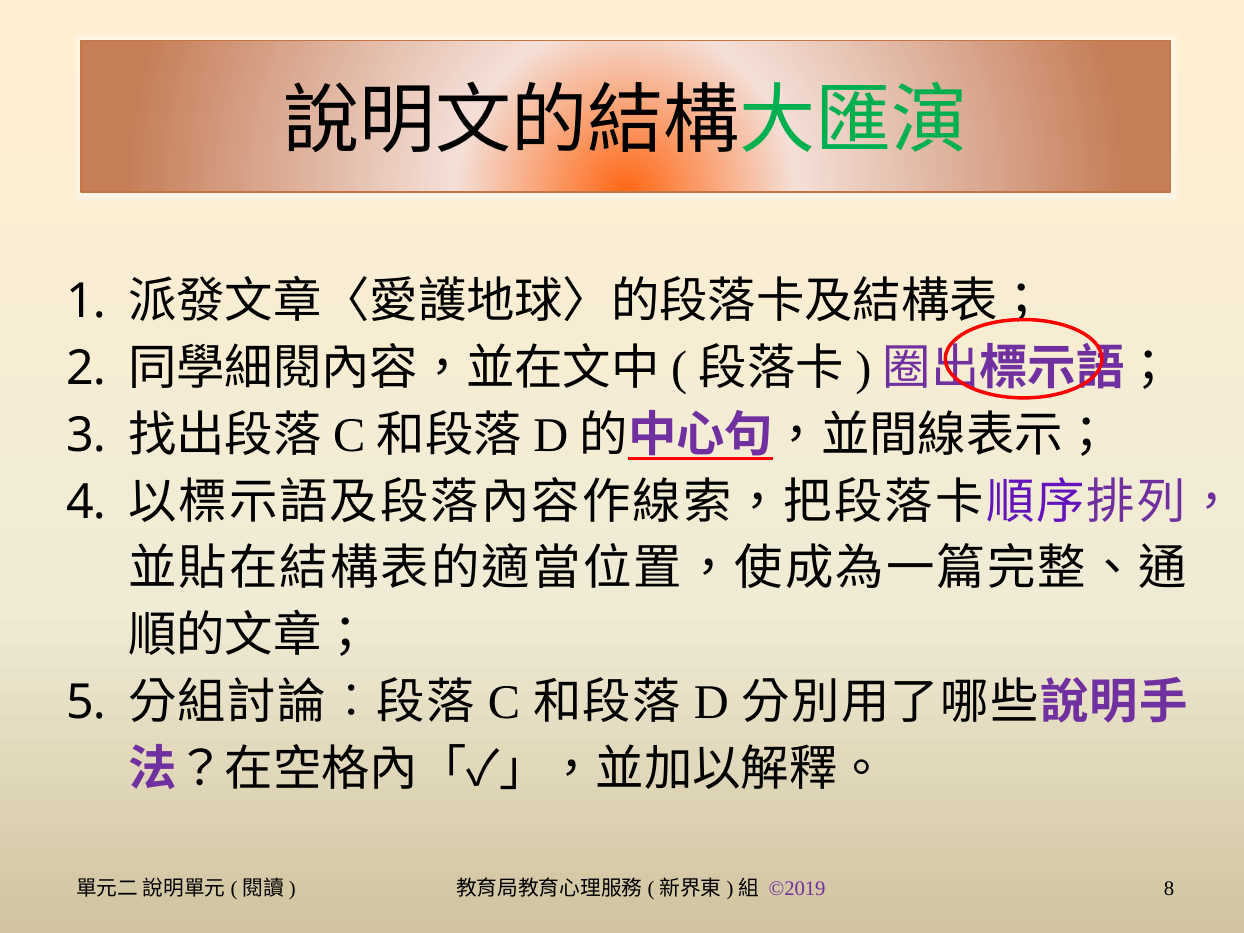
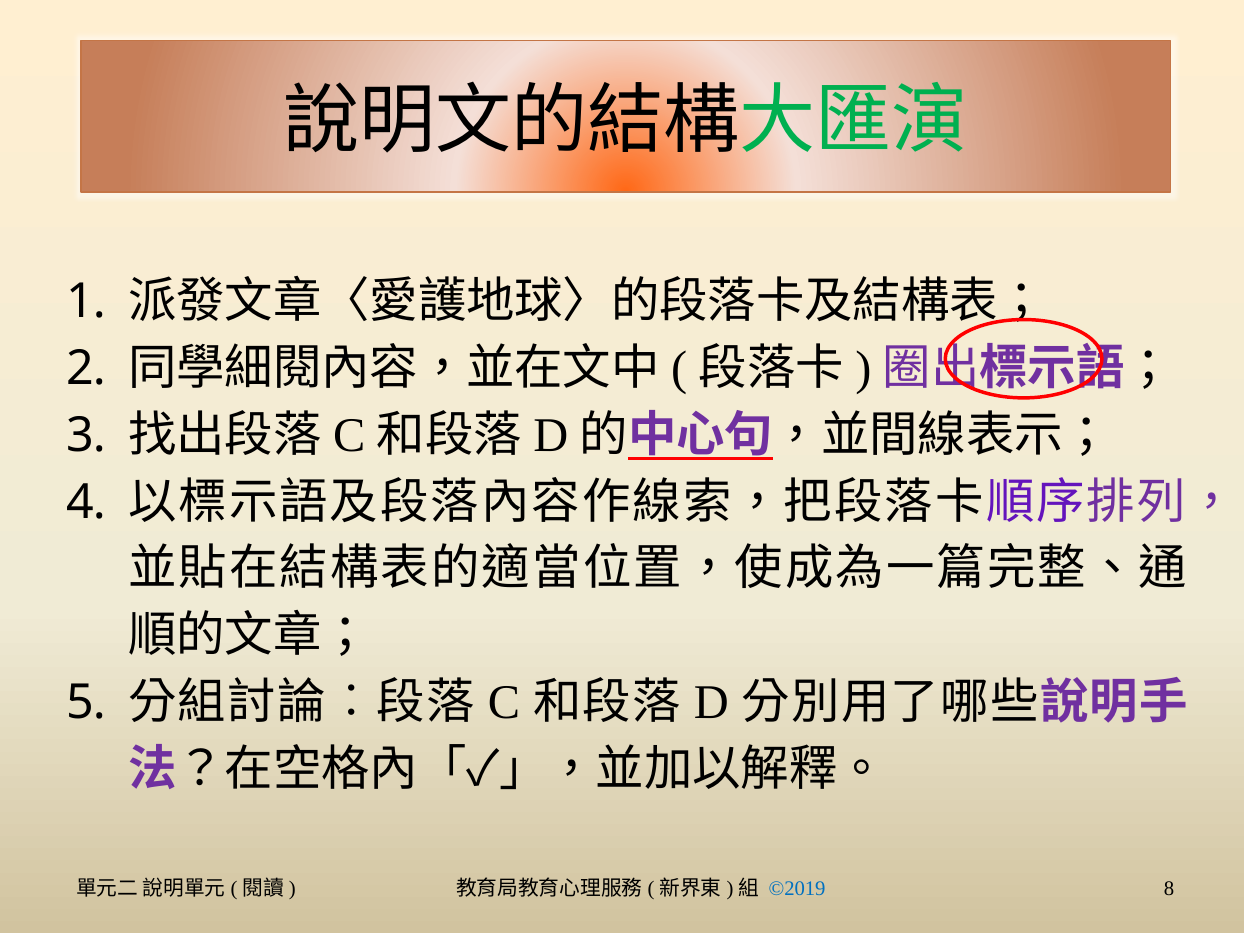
©2019 colour: purple -> blue
